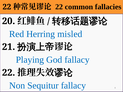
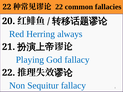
misled: misled -> always
